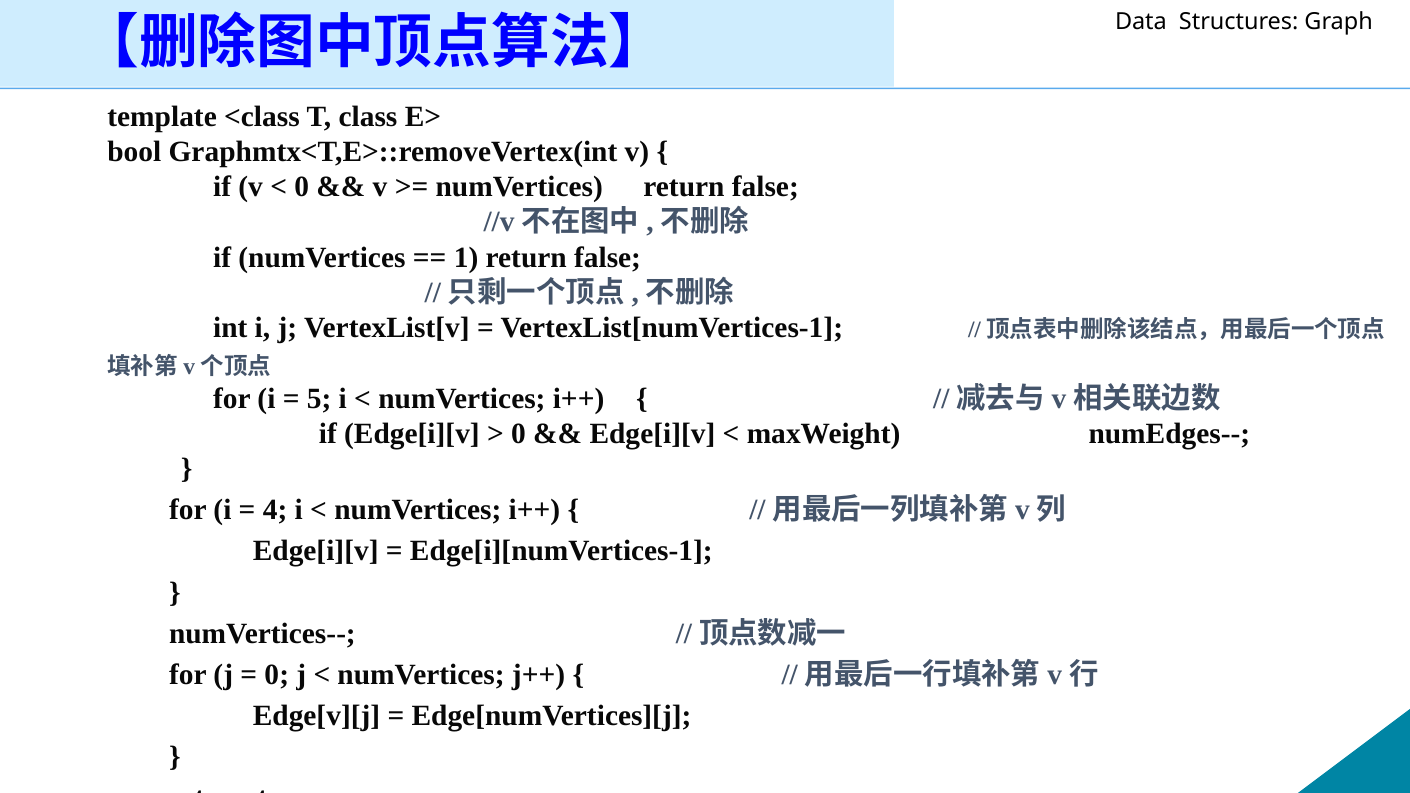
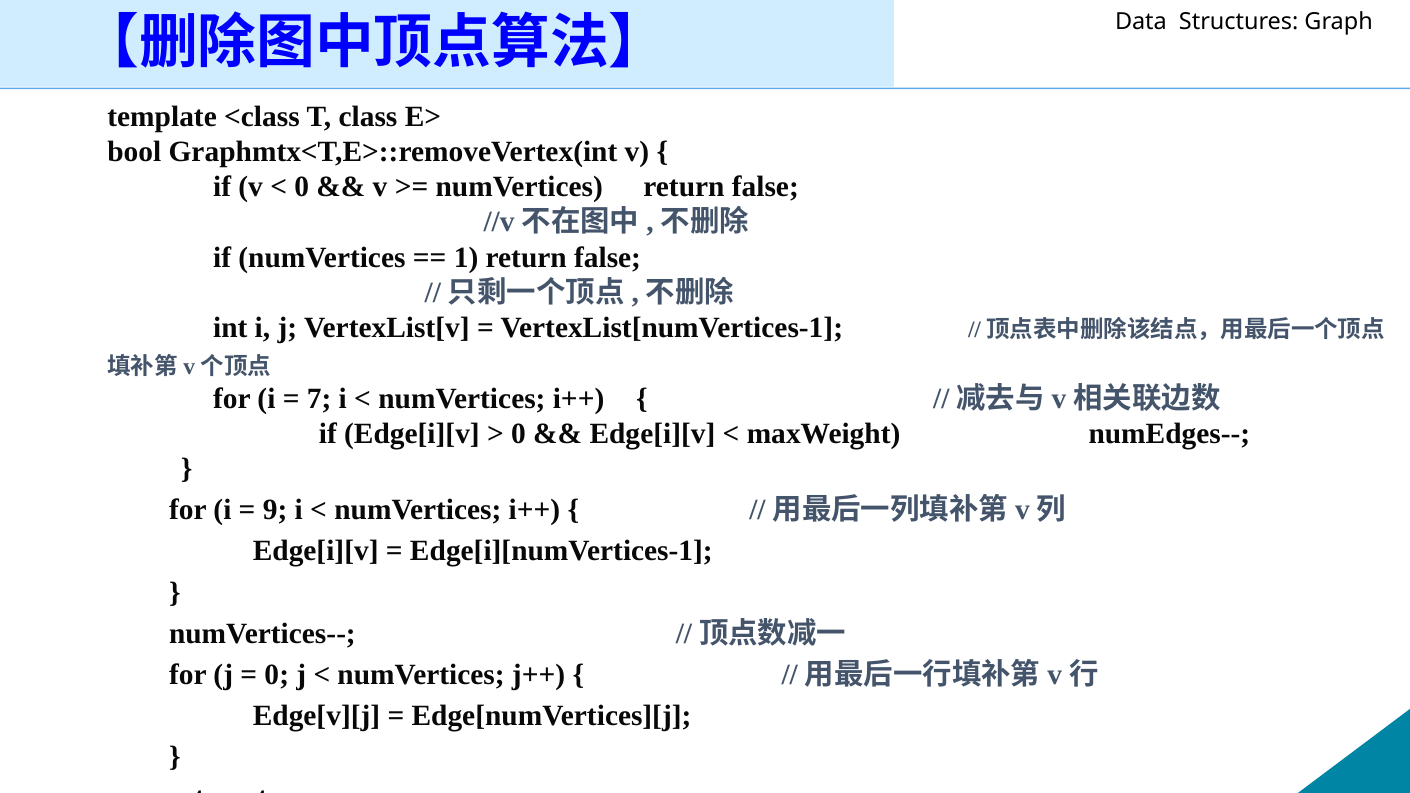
5: 5 -> 7
4: 4 -> 9
